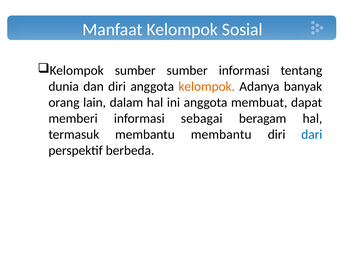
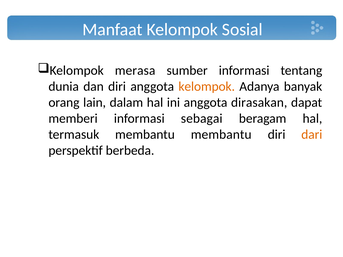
Kelompok sumber: sumber -> merasa
membuat: membuat -> dirasakan
dari colour: blue -> orange
